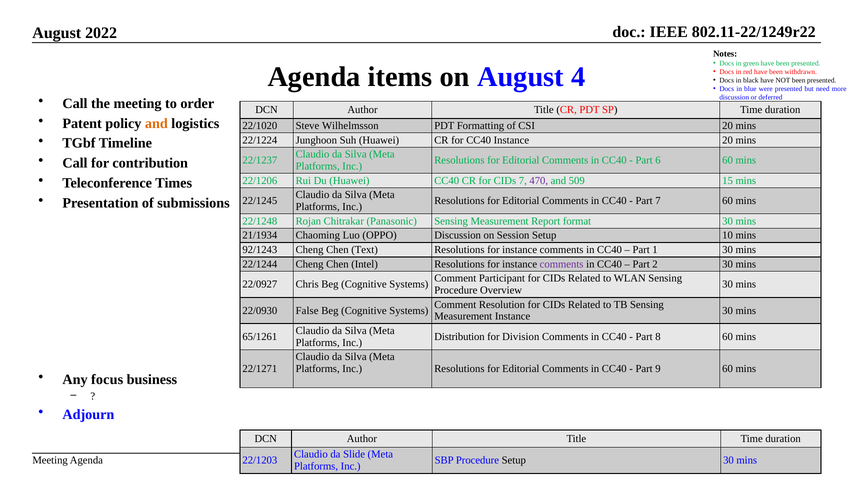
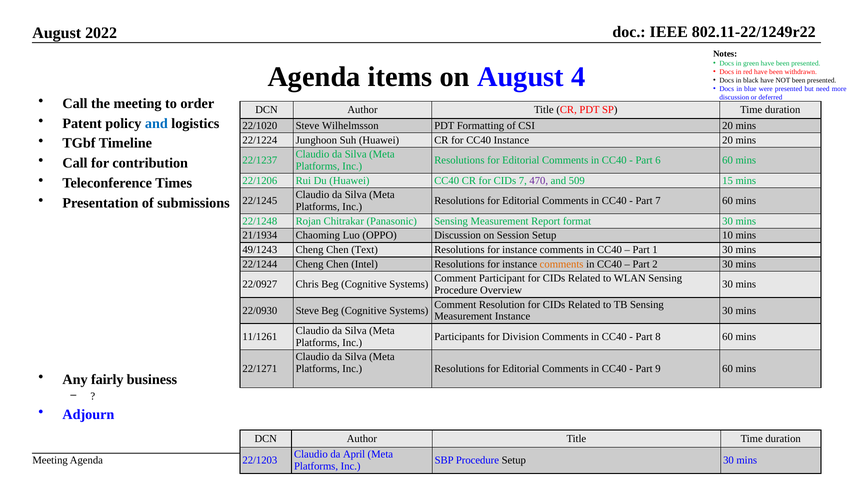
and at (156, 123) colour: orange -> blue
92/1243: 92/1243 -> 49/1243
comments at (562, 264) colour: purple -> orange
22/0930 False: False -> Steve
65/1261: 65/1261 -> 11/1261
Distribution: Distribution -> Participants
focus: focus -> fairly
da Slide: Slide -> April
